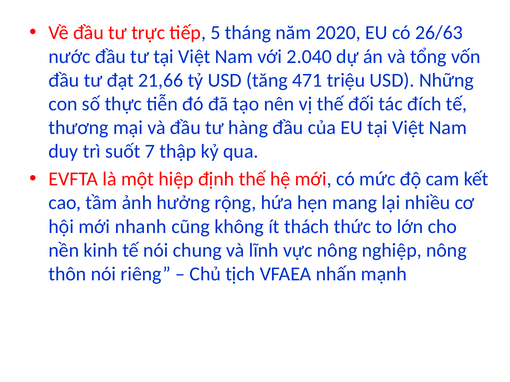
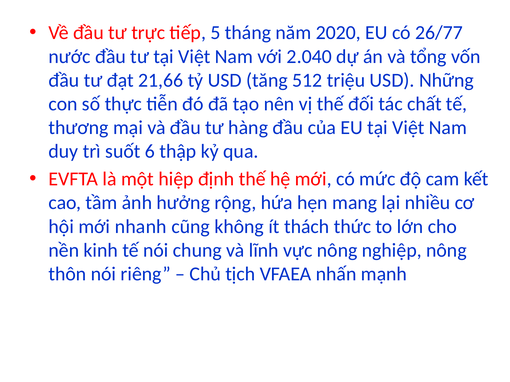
26/63: 26/63 -> 26/77
471: 471 -> 512
đích: đích -> chất
7: 7 -> 6
